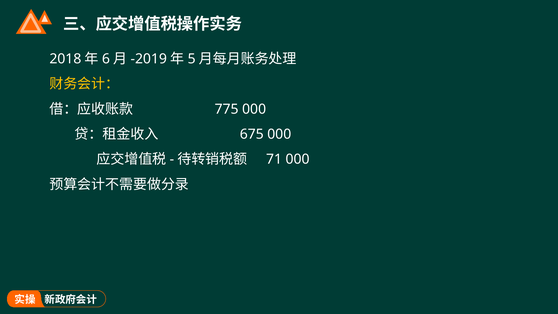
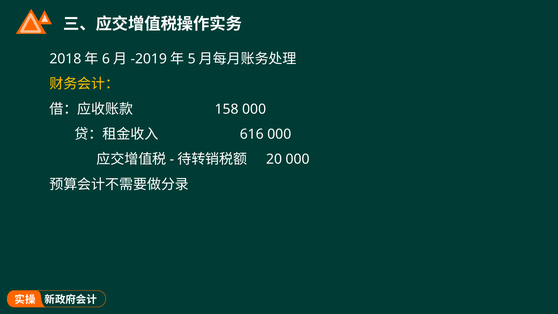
775: 775 -> 158
675: 675 -> 616
71: 71 -> 20
